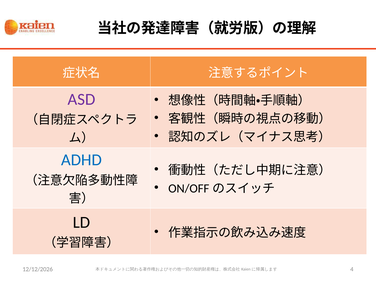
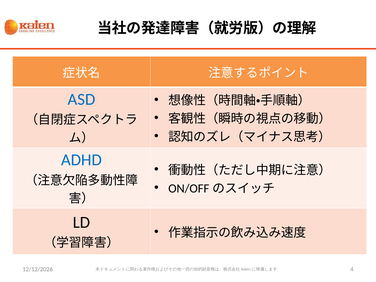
ASD colour: purple -> blue
